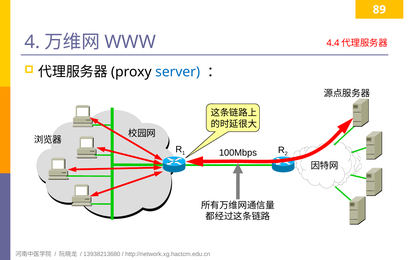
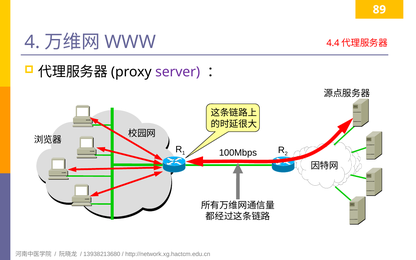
server colour: blue -> purple
